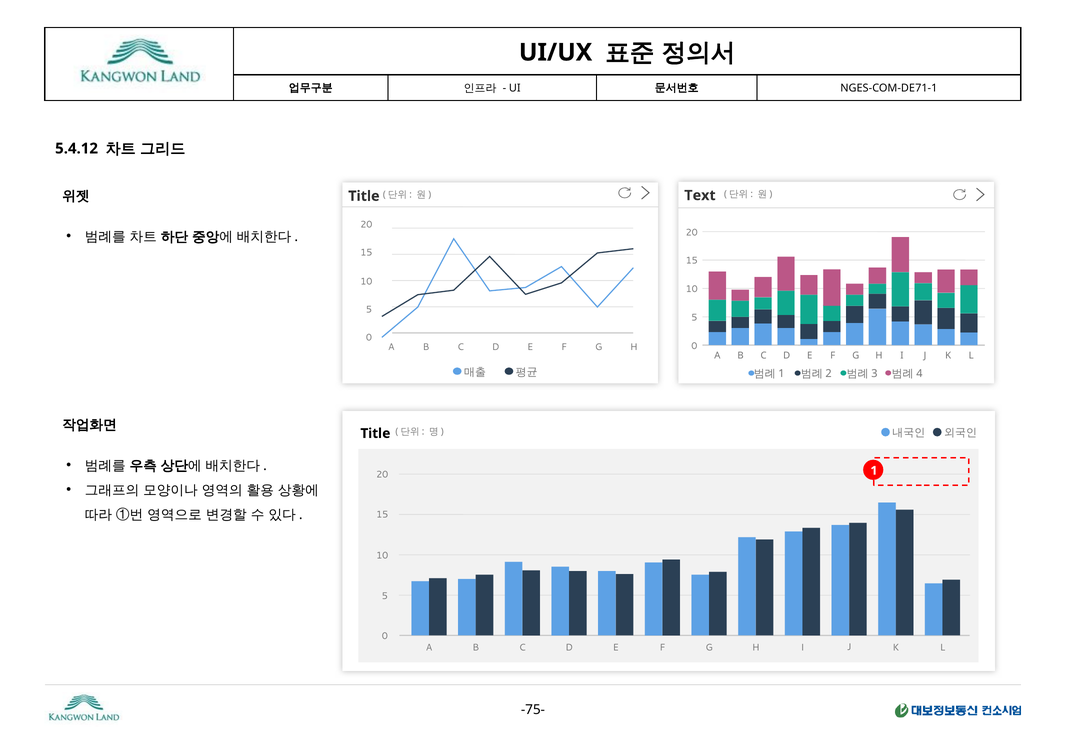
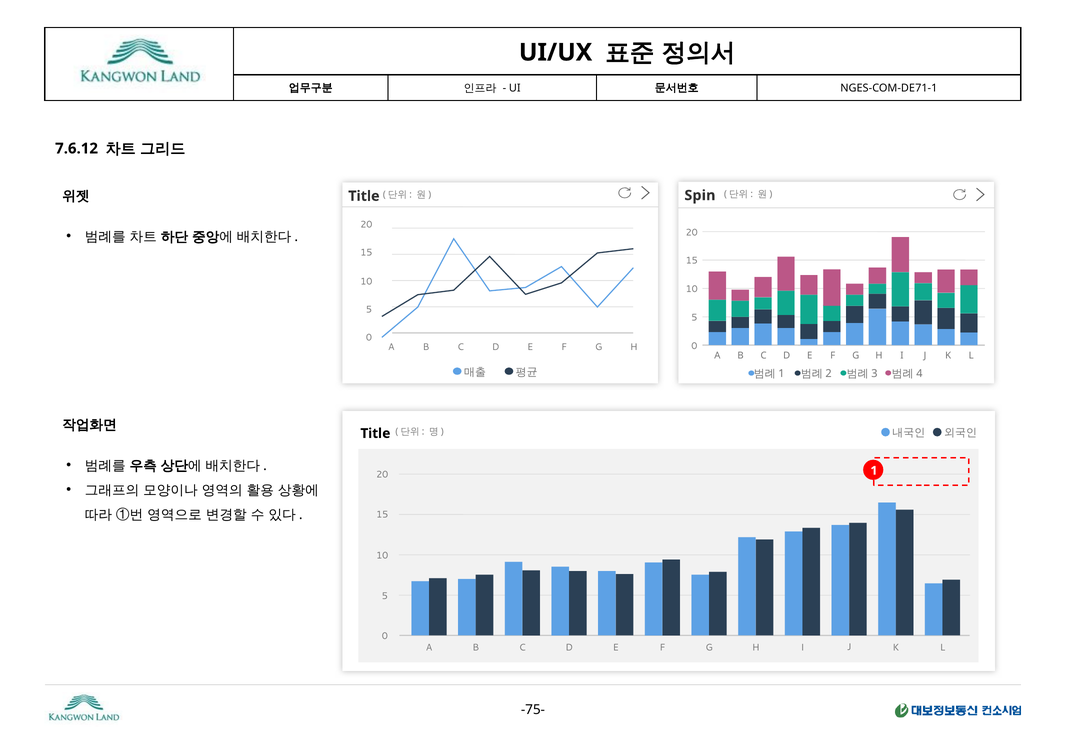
5.4.12: 5.4.12 -> 7.6.12
Text: Text -> Spin
